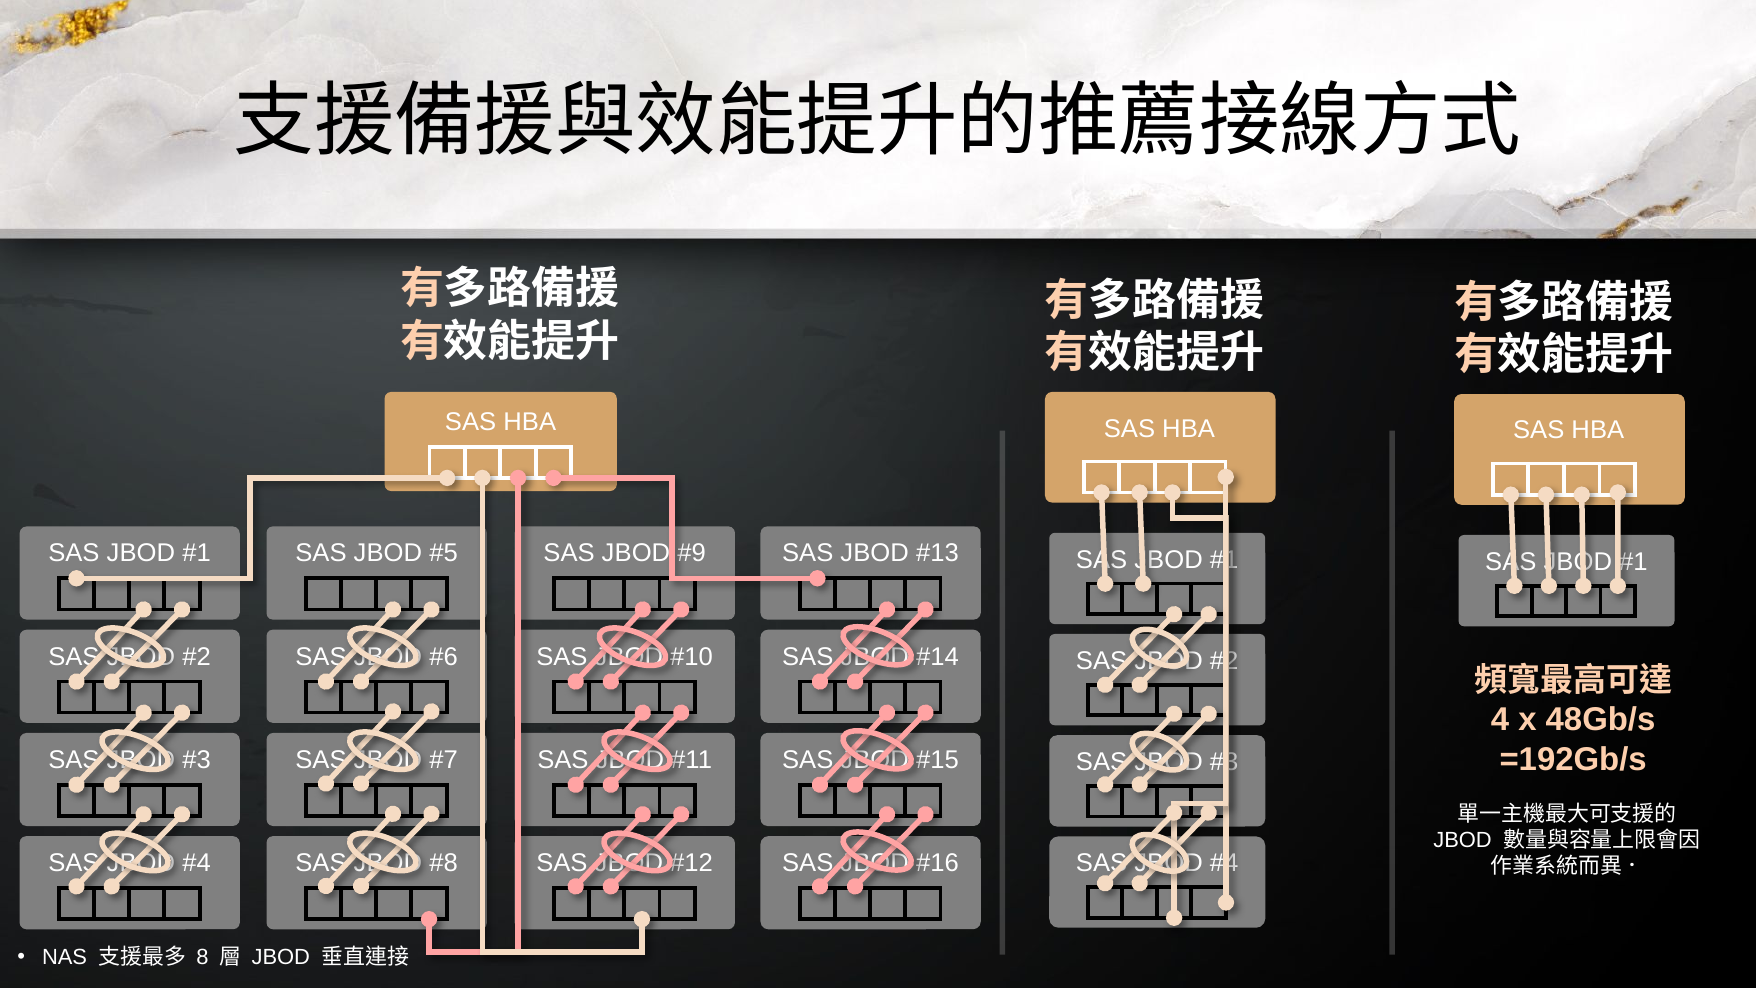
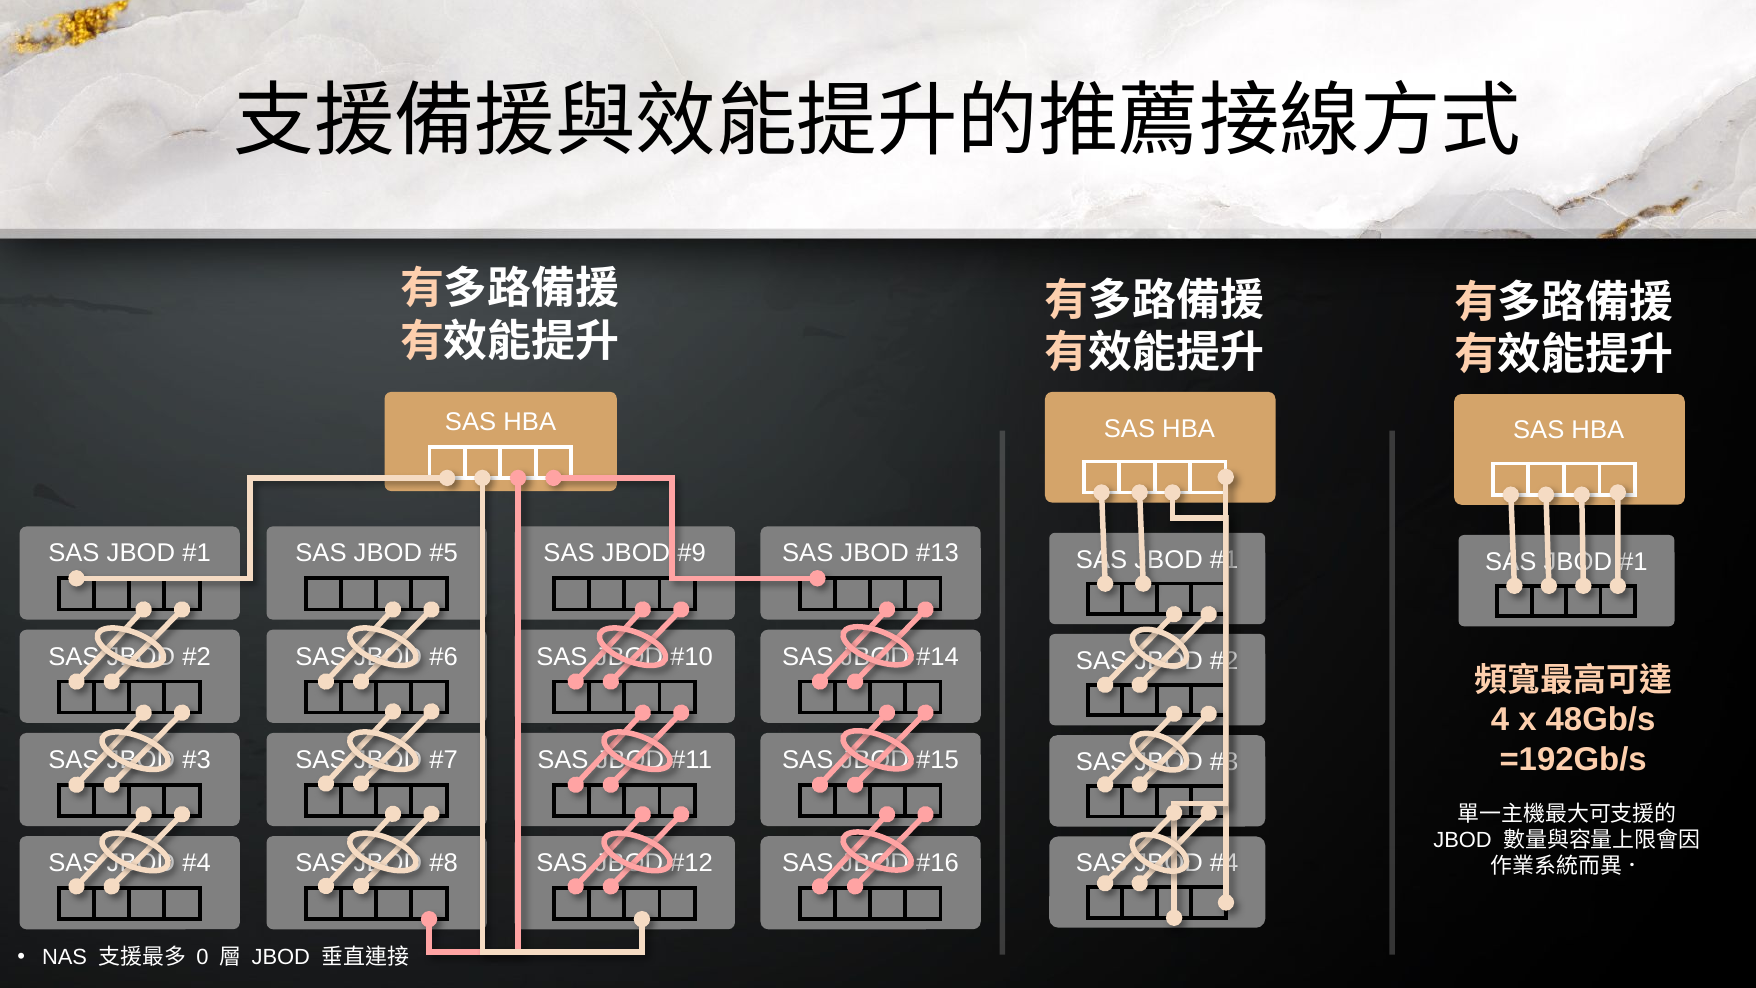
8: 8 -> 0
